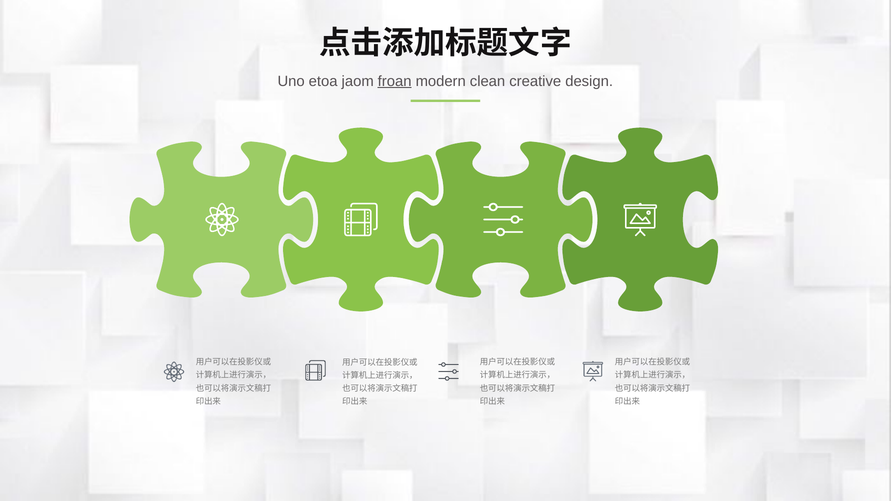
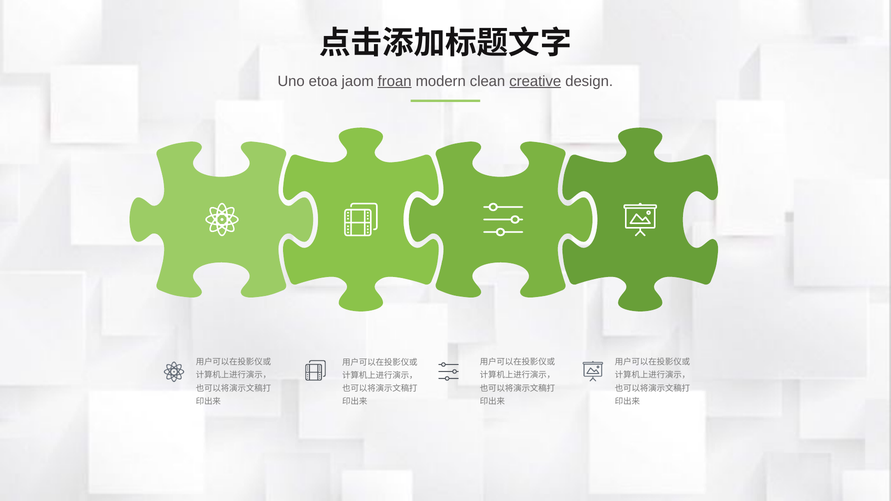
creative underline: none -> present
